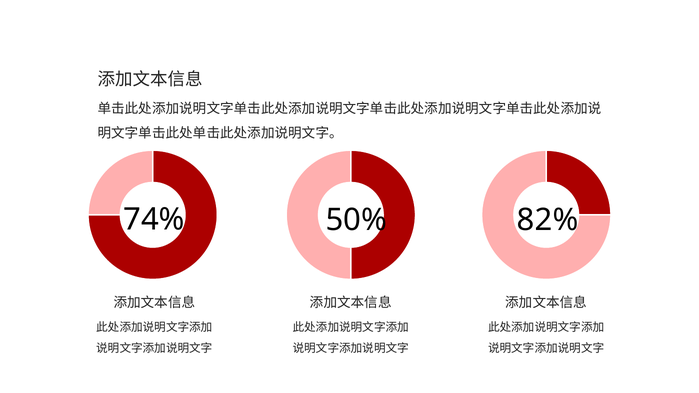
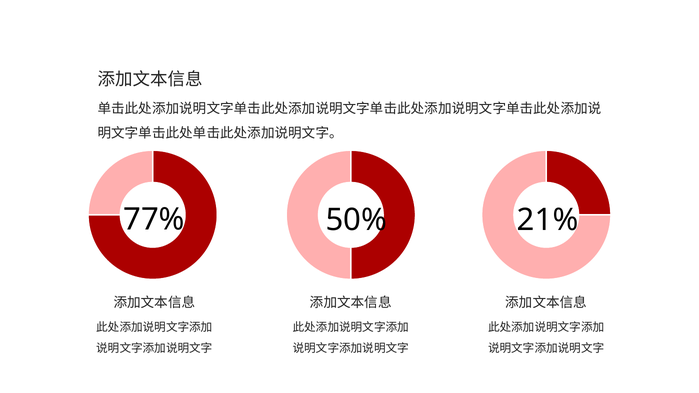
74%: 74% -> 77%
82%: 82% -> 21%
